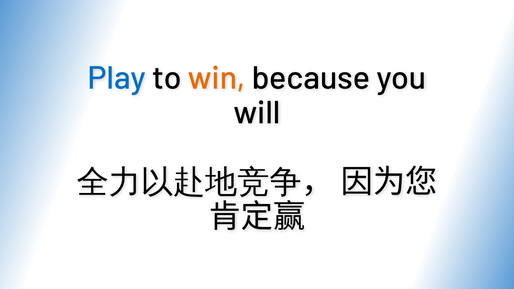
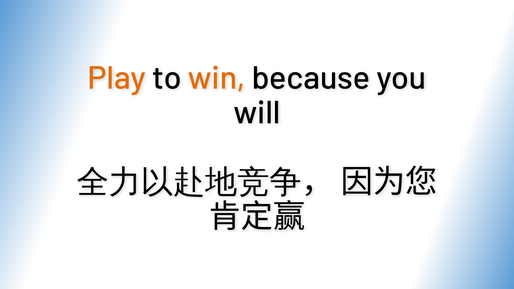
Play colour: blue -> orange
